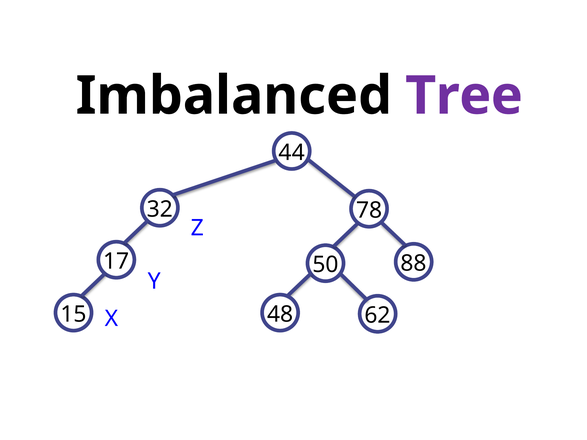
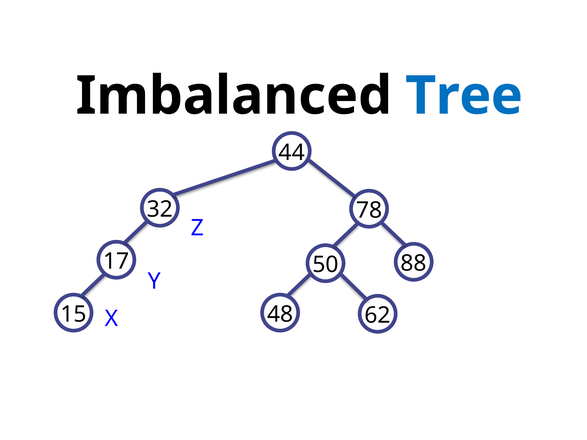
Tree colour: purple -> blue
